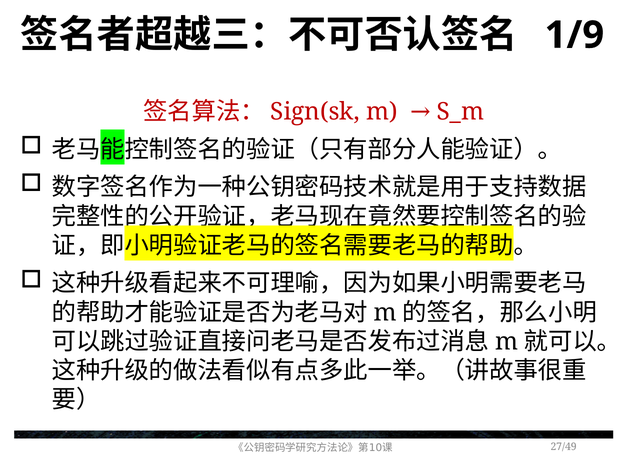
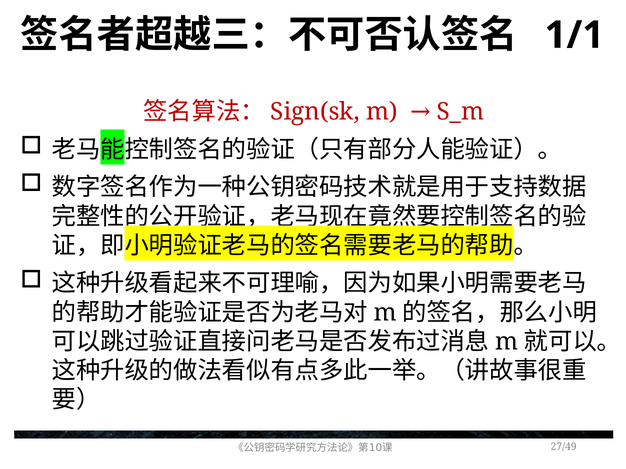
1/9: 1/9 -> 1/1
